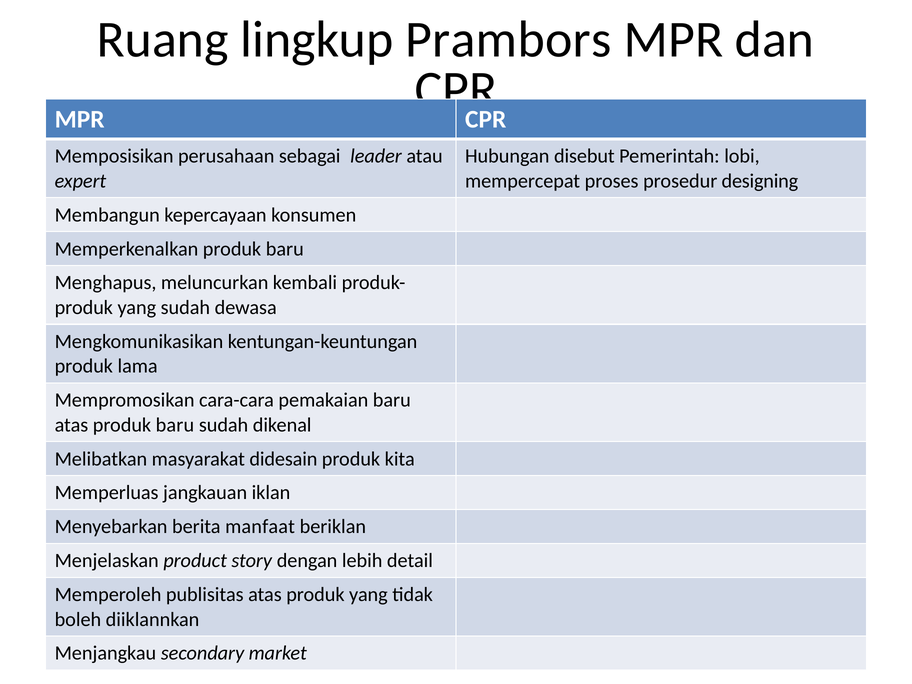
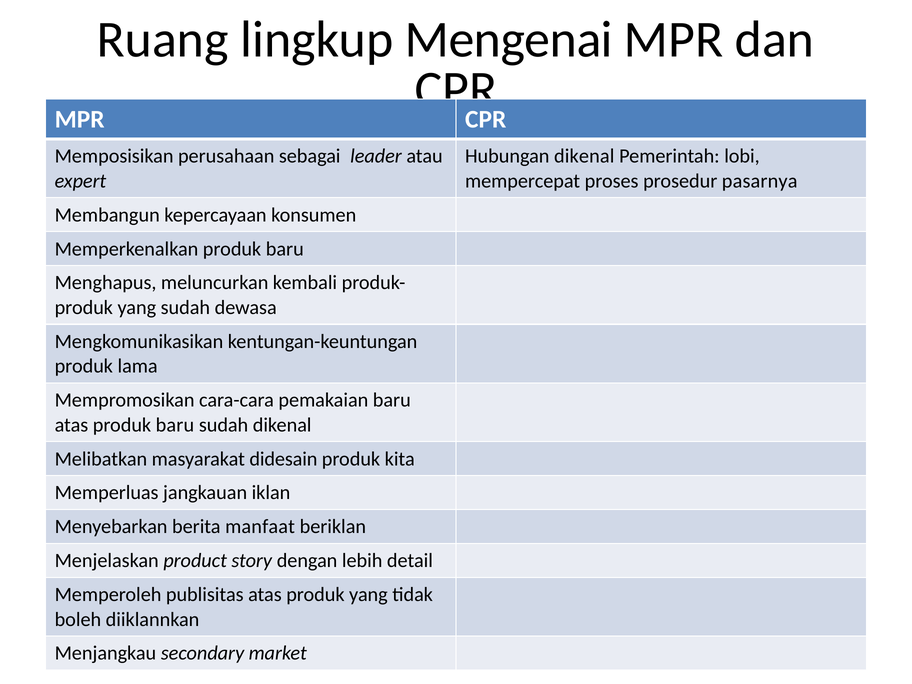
Prambors: Prambors -> Mengenai
Hubungan disebut: disebut -> dikenal
designing: designing -> pasarnya
